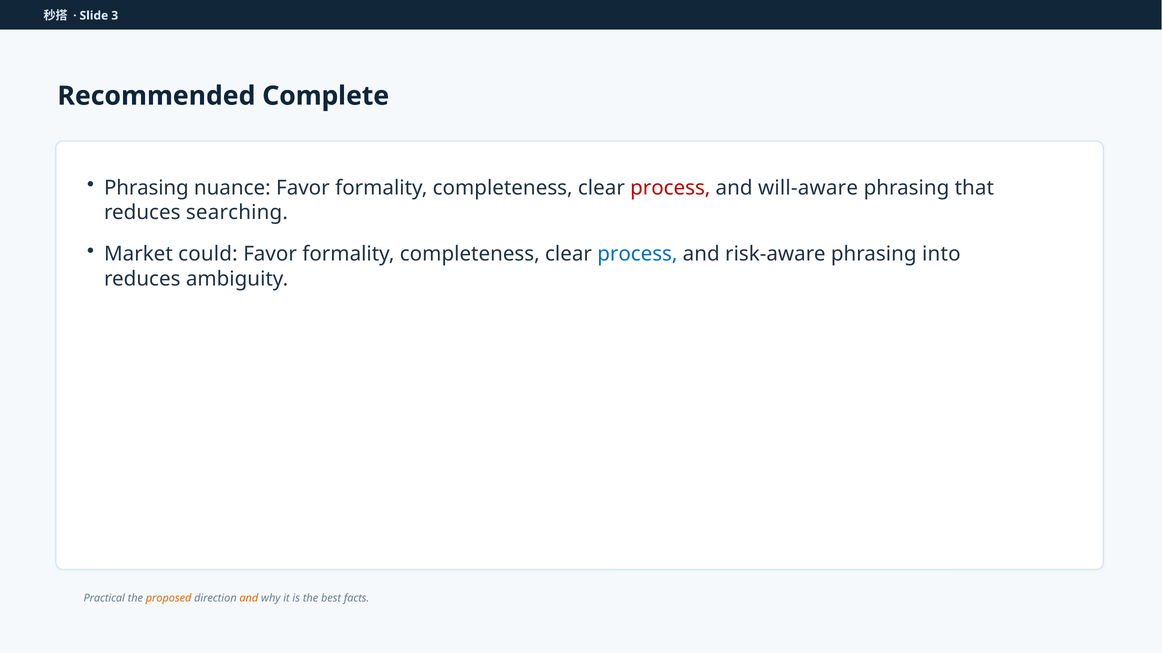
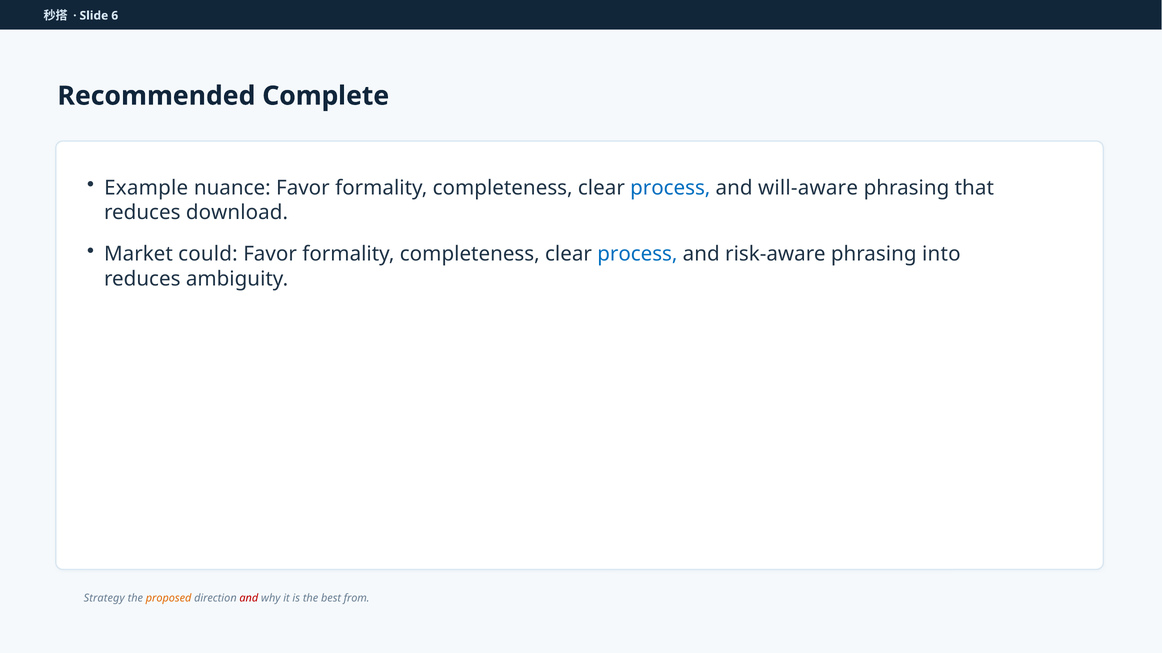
3: 3 -> 6
Phrasing at (146, 188): Phrasing -> Example
process at (670, 188) colour: red -> blue
searching: searching -> download
Practical: Practical -> Strategy
and at (249, 599) colour: orange -> red
facts: facts -> from
